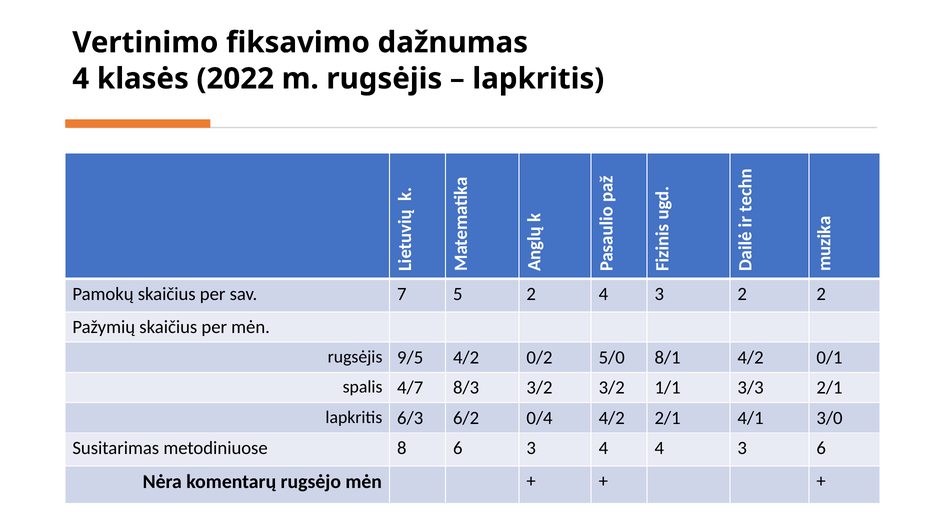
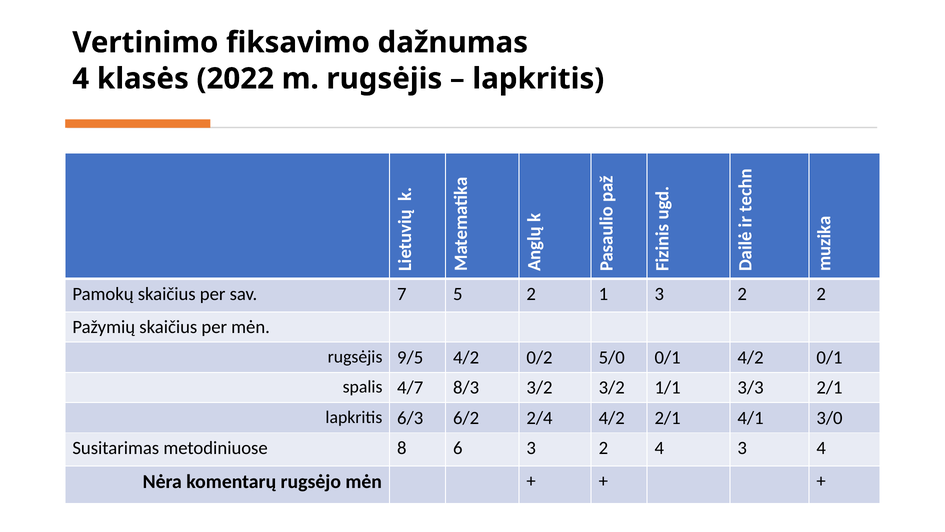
2 4: 4 -> 1
5/0 8/1: 8/1 -> 0/1
0/4: 0/4 -> 2/4
6 3 4: 4 -> 2
3 6: 6 -> 4
